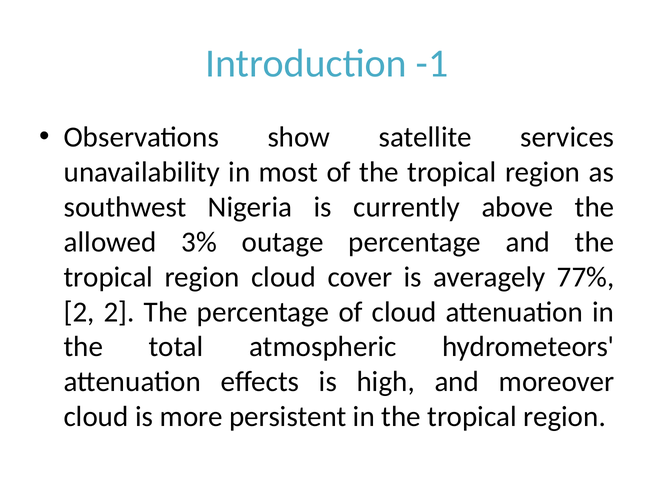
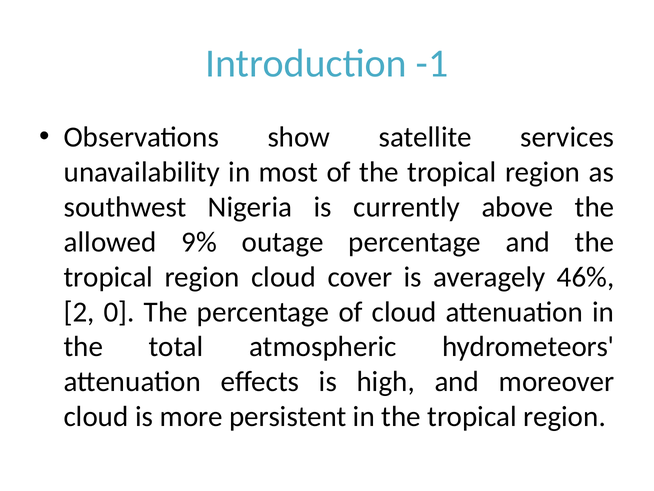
3%: 3% -> 9%
77%: 77% -> 46%
2 2: 2 -> 0
